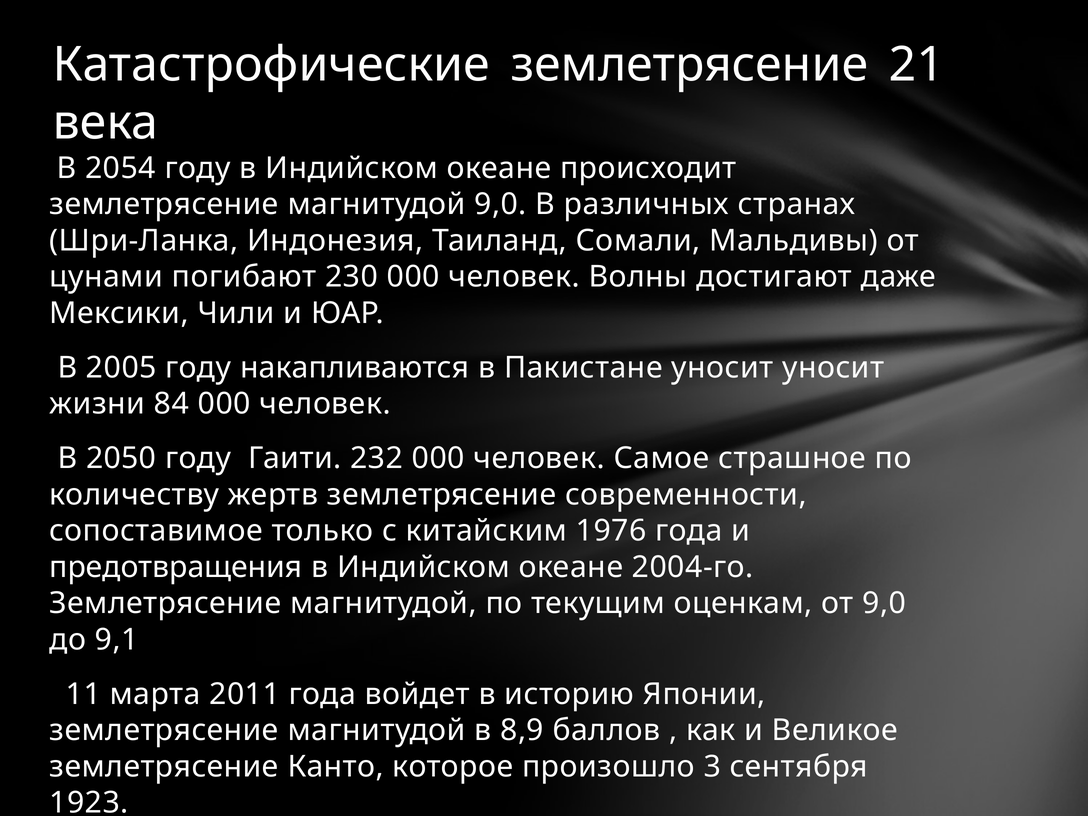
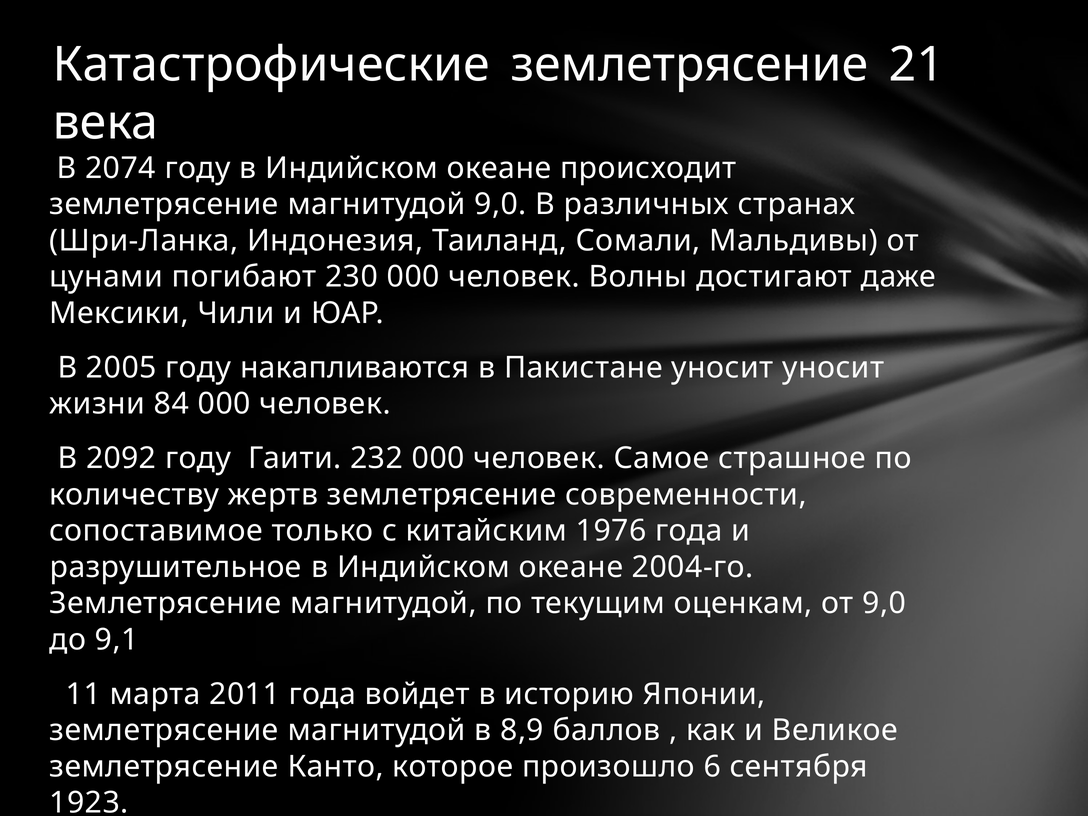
2054: 2054 -> 2074
2050: 2050 -> 2092
предотвращения: предотвращения -> разрушительное
3: 3 -> 6
